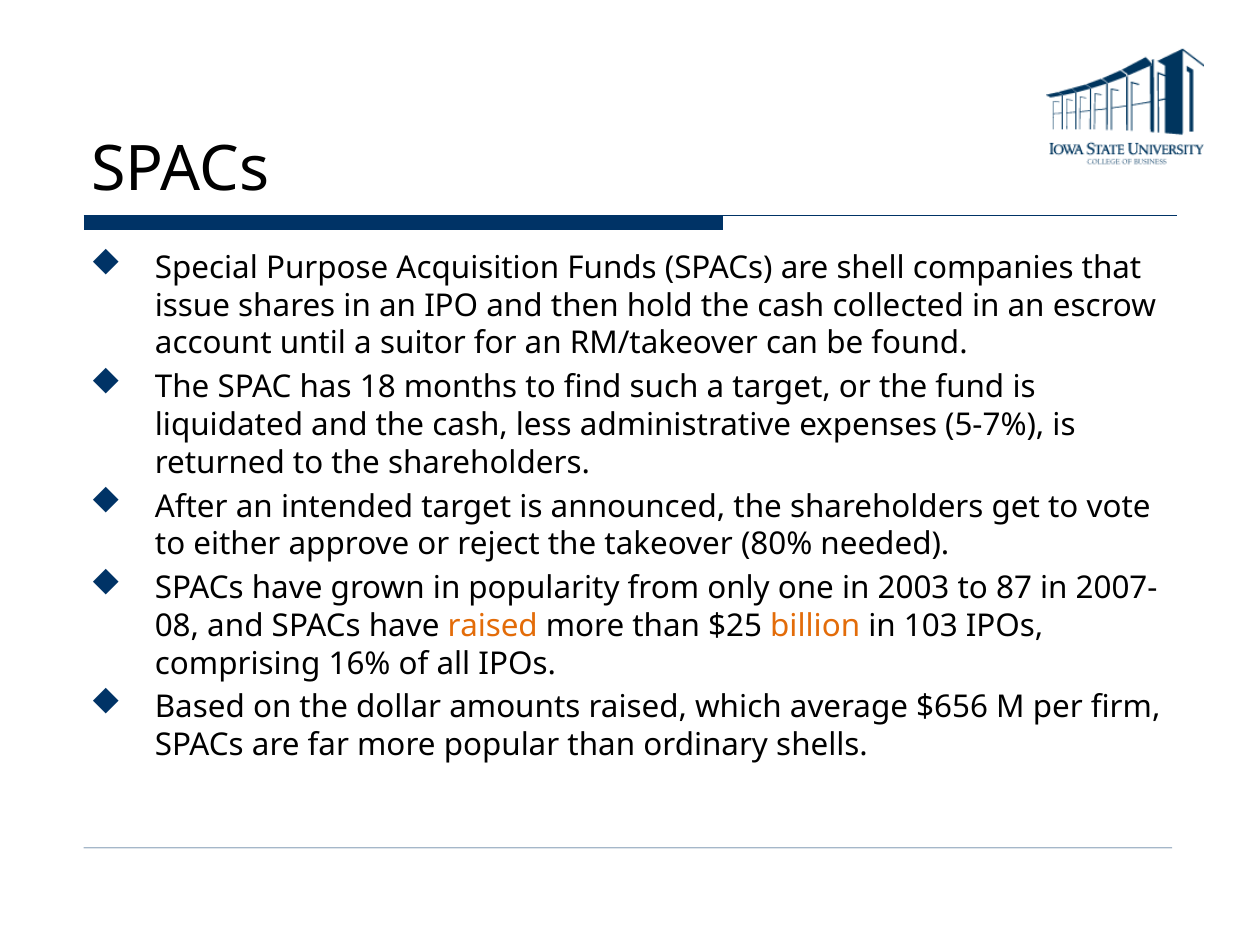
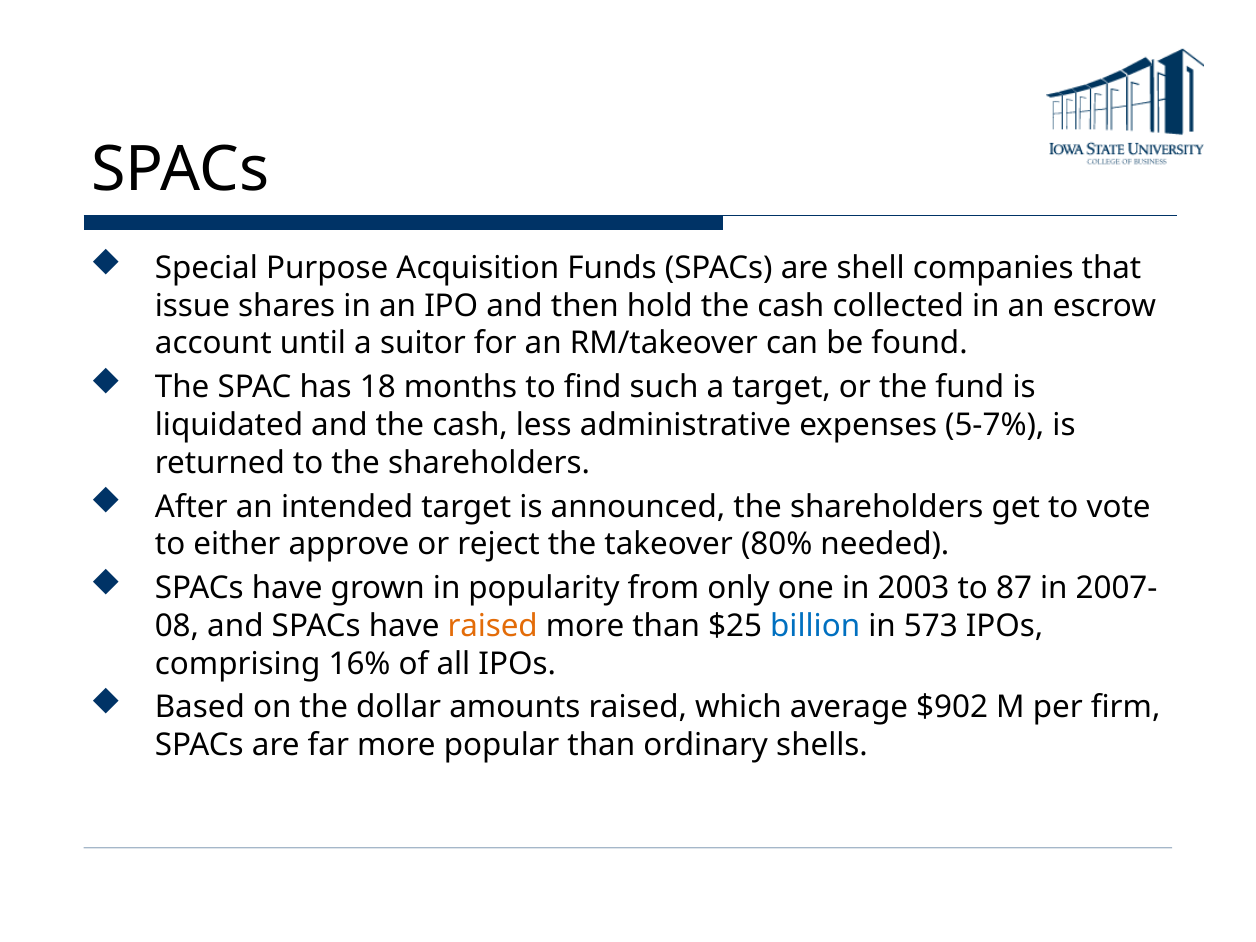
billion colour: orange -> blue
103: 103 -> 573
$656: $656 -> $902
